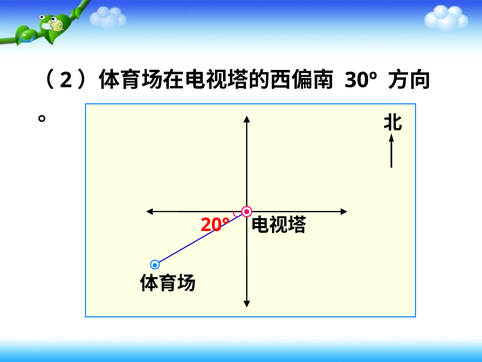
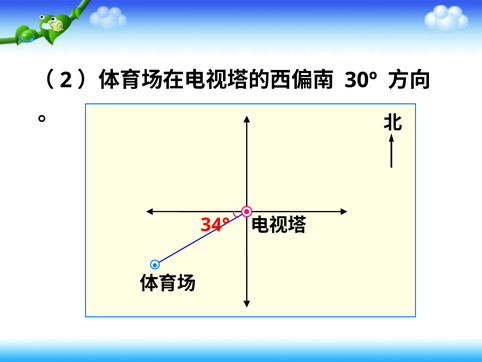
20°: 20° -> 34°
